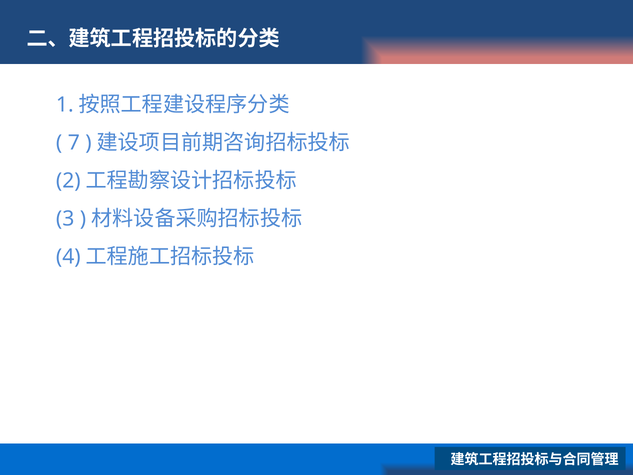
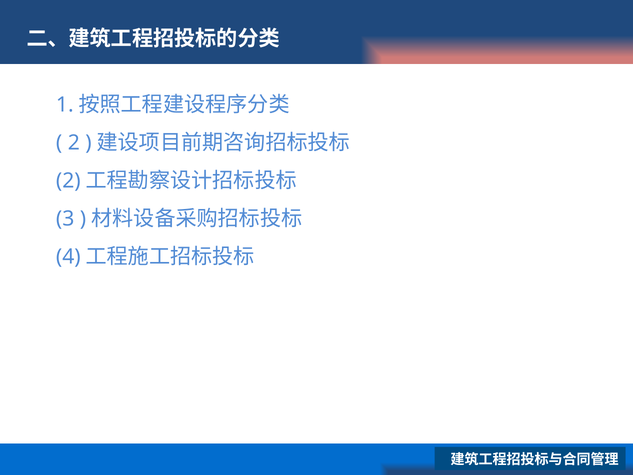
7 at (74, 143): 7 -> 2
